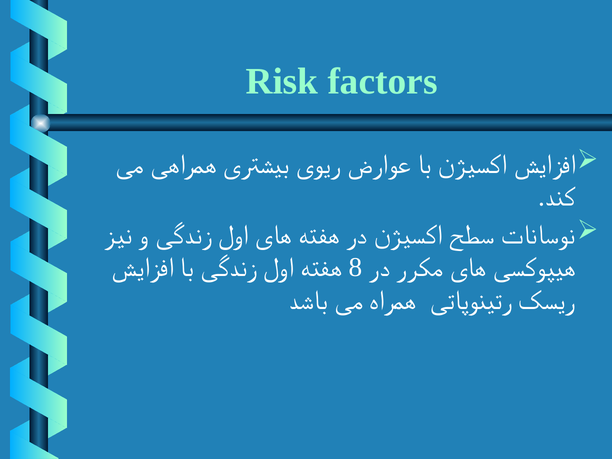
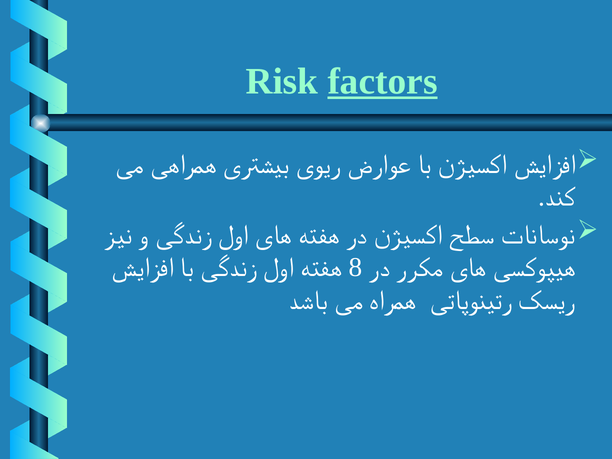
factors underline: none -> present
